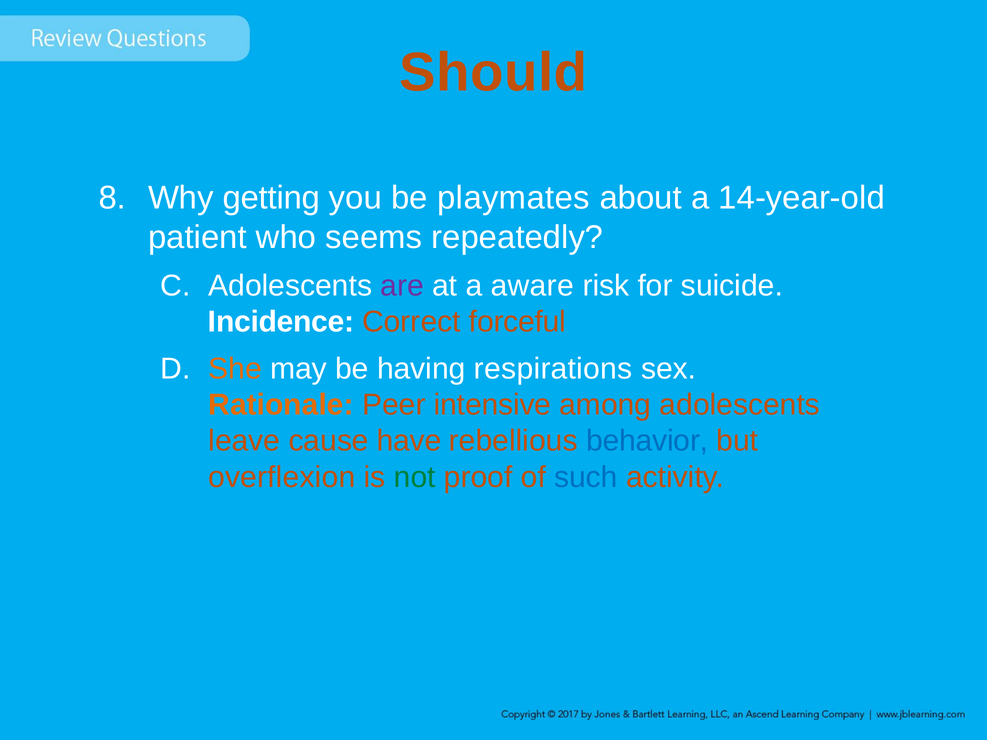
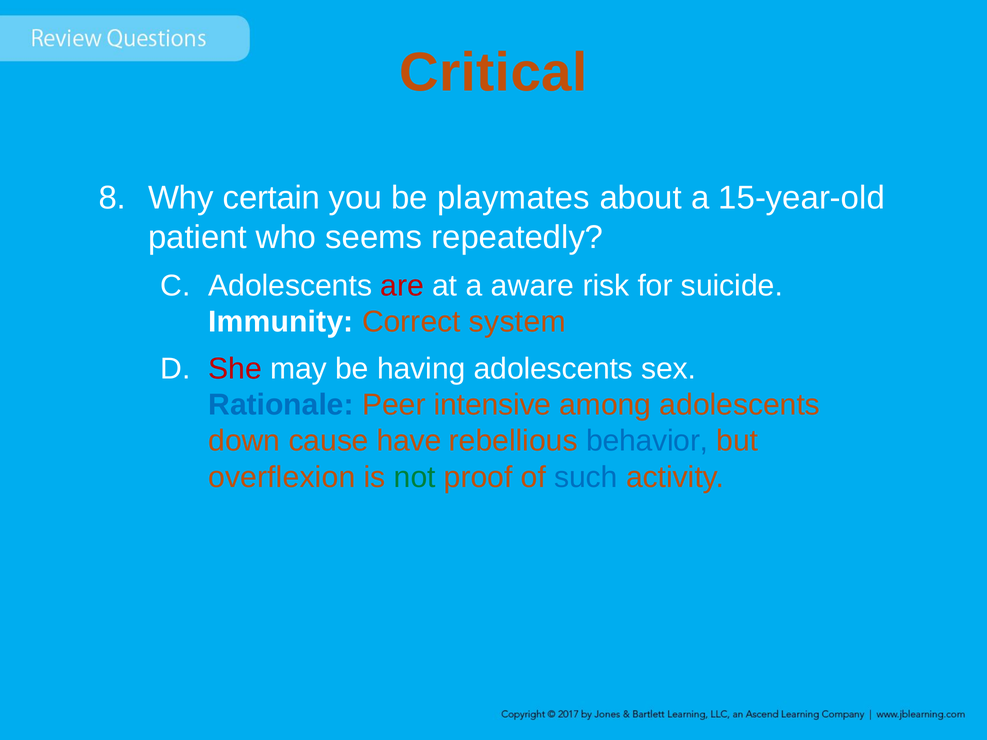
Should: Should -> Critical
getting: getting -> certain
14-year-old: 14-year-old -> 15-year-old
are colour: purple -> red
Incidence: Incidence -> Immunity
forceful: forceful -> system
She colour: orange -> red
having respirations: respirations -> adolescents
Rationale colour: orange -> blue
leave: leave -> down
